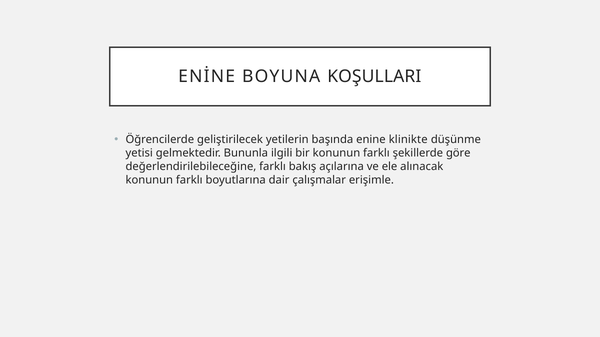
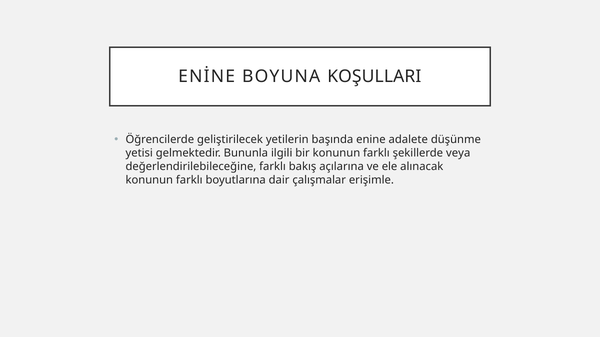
klinikte: klinikte -> adalete
göre: göre -> veya
